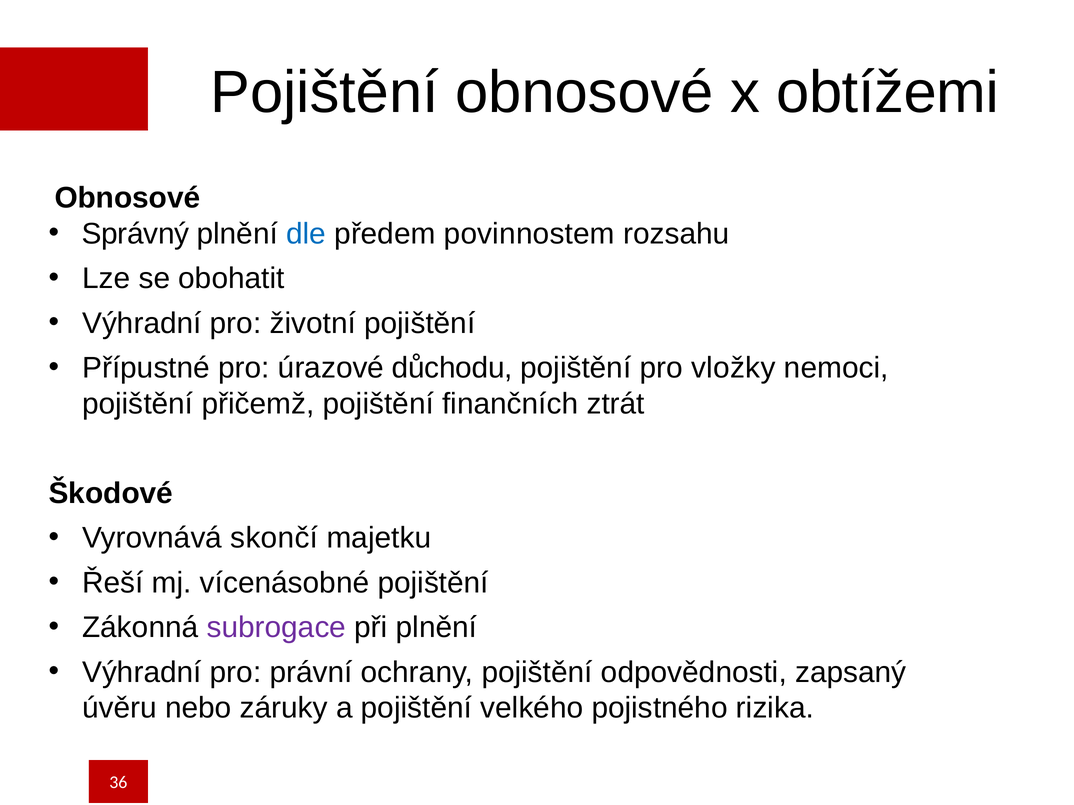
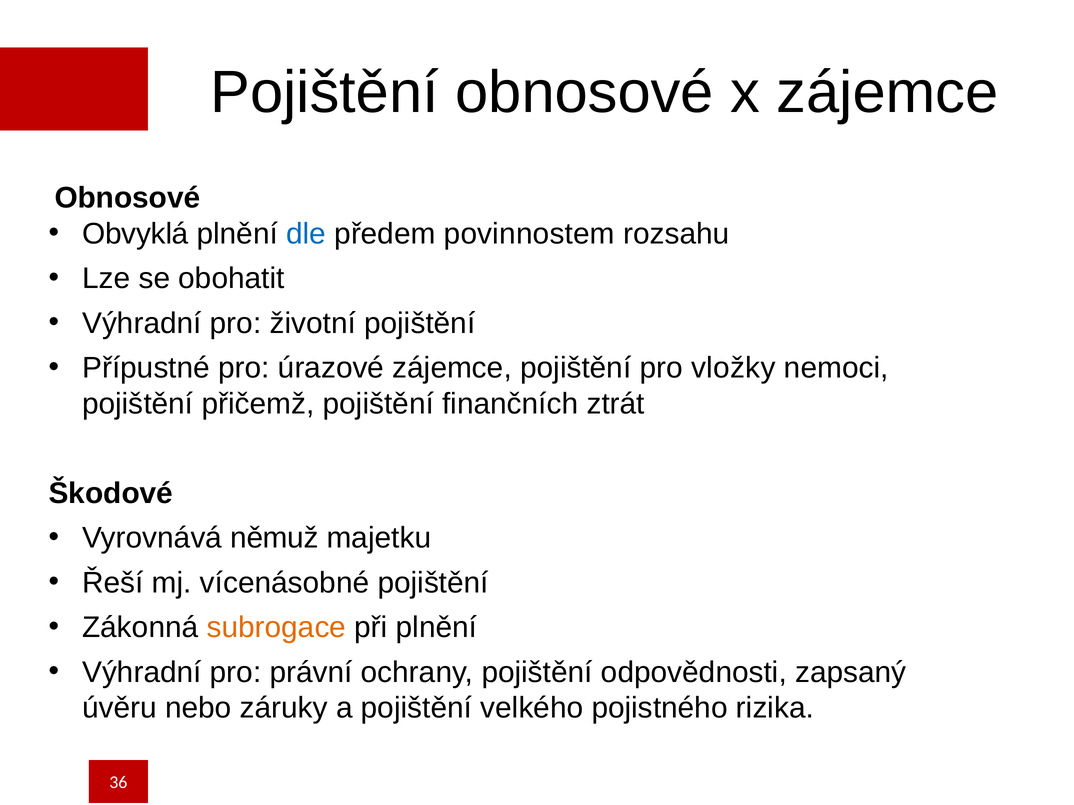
x obtížemi: obtížemi -> zájemce
Správný: Správný -> Obvyklá
úrazové důchodu: důchodu -> zájemce
skončí: skončí -> němuž
subrogace colour: purple -> orange
